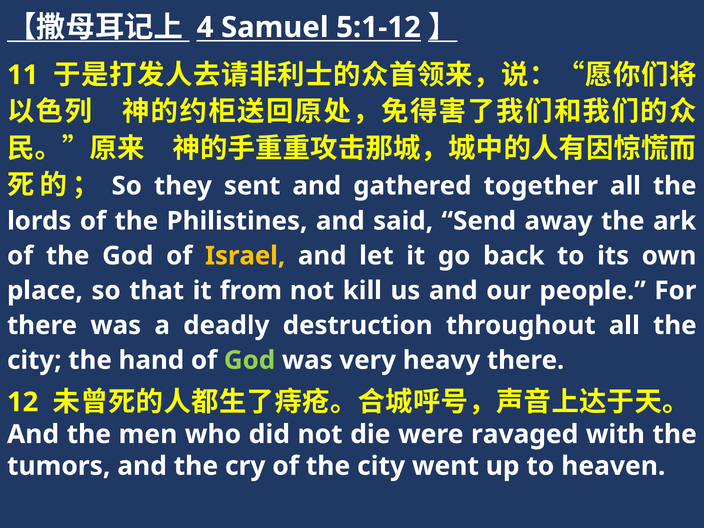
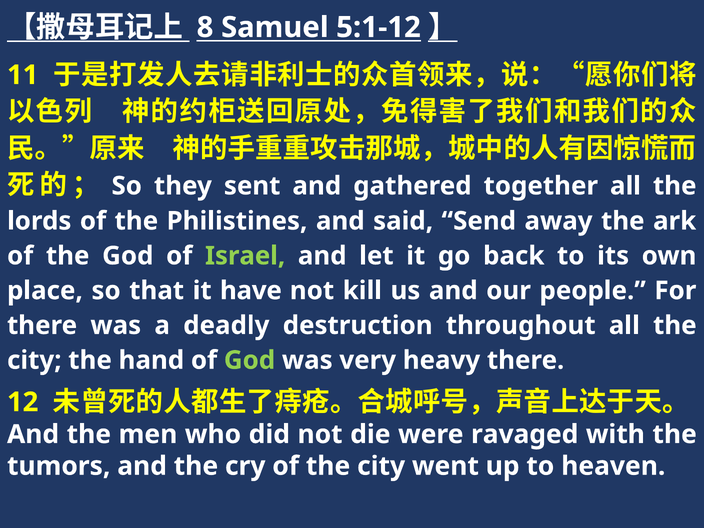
4: 4 -> 8
Israel colour: yellow -> light green
from: from -> have
